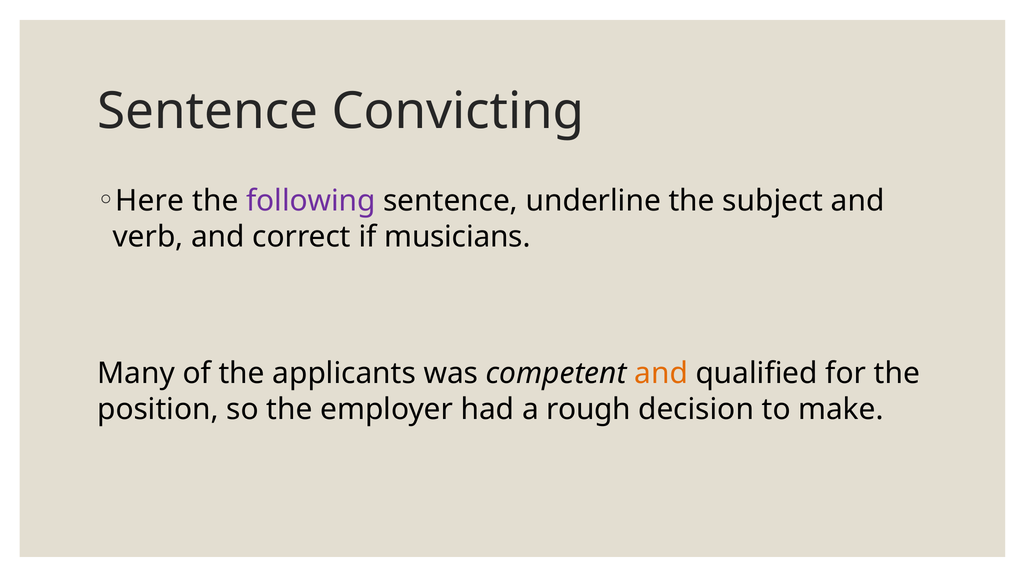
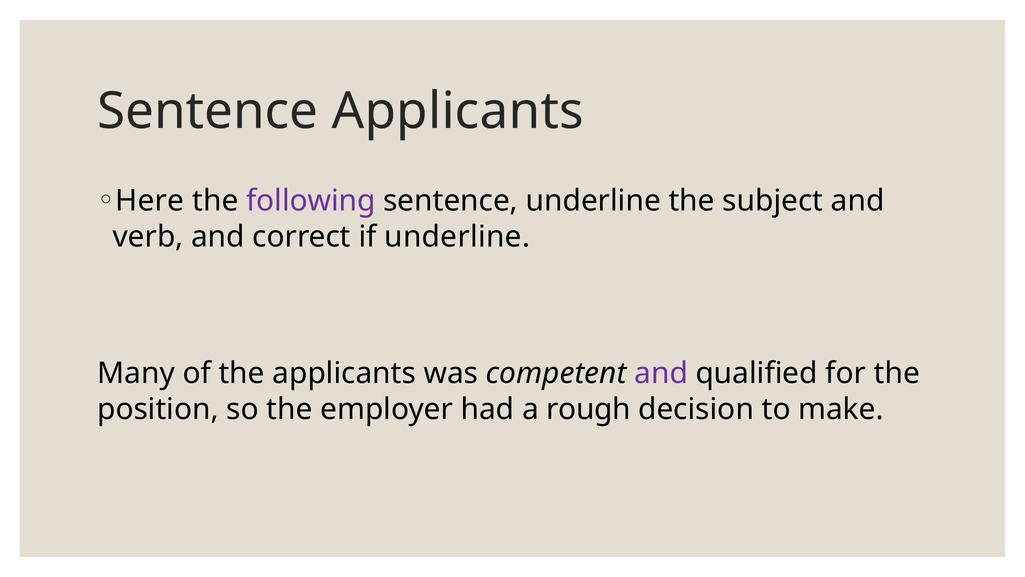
Sentence Convicting: Convicting -> Applicants
if musicians: musicians -> underline
and at (661, 373) colour: orange -> purple
